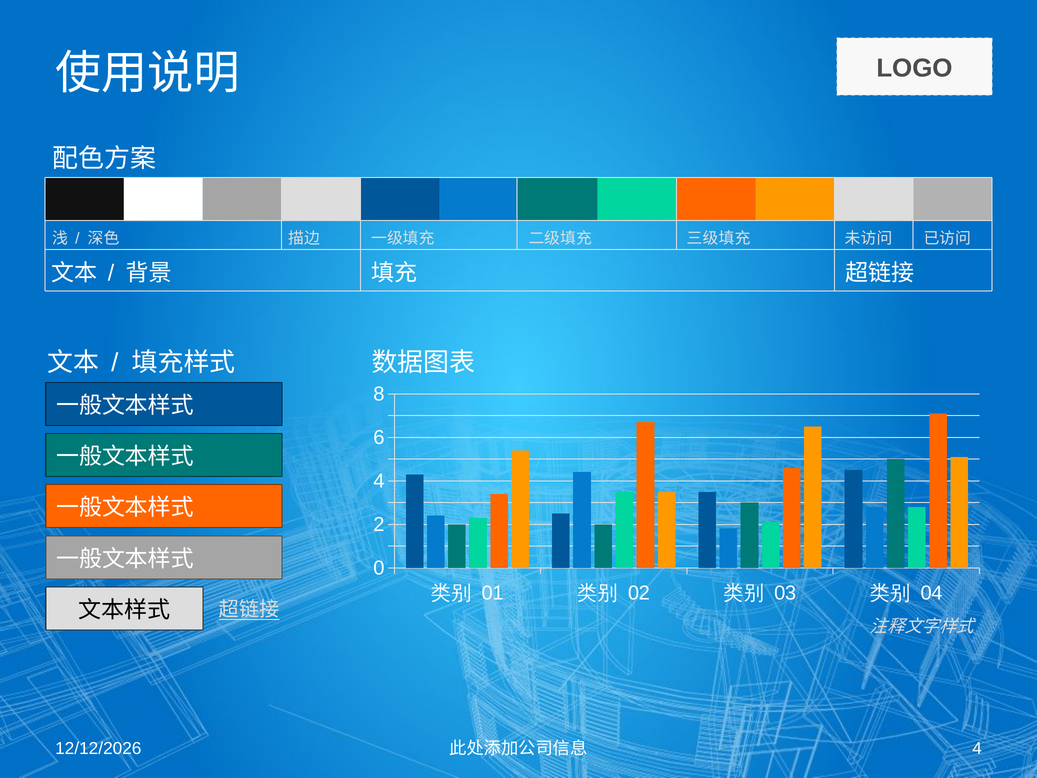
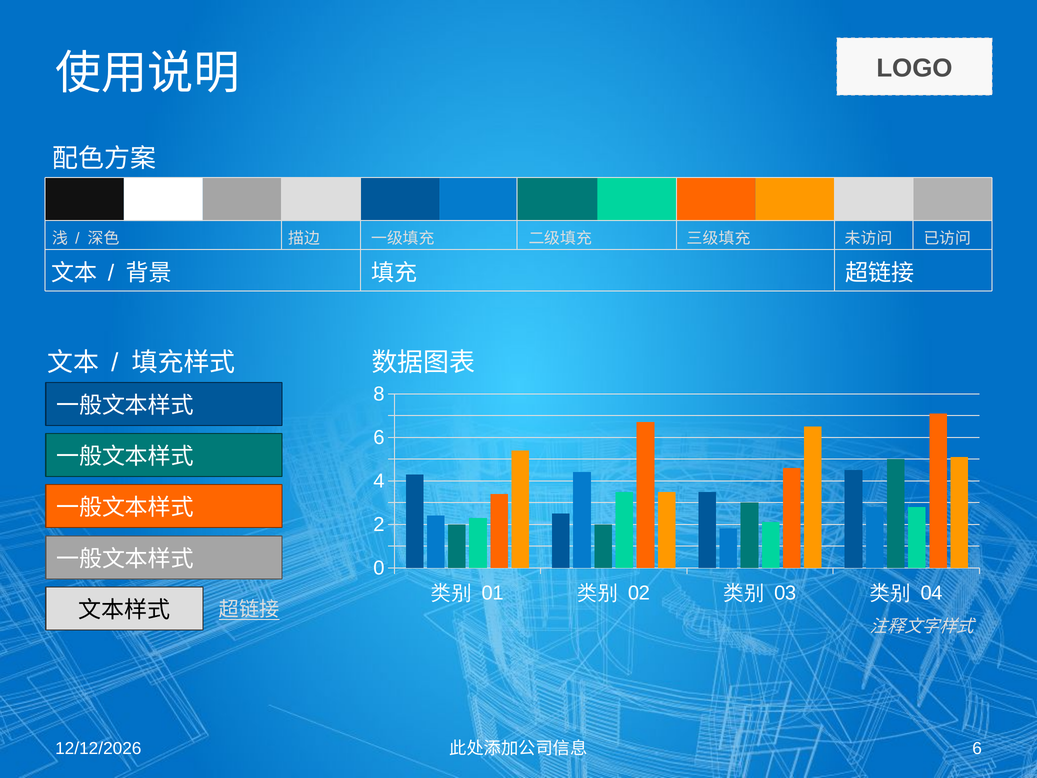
4 at (977, 748): 4 -> 6
